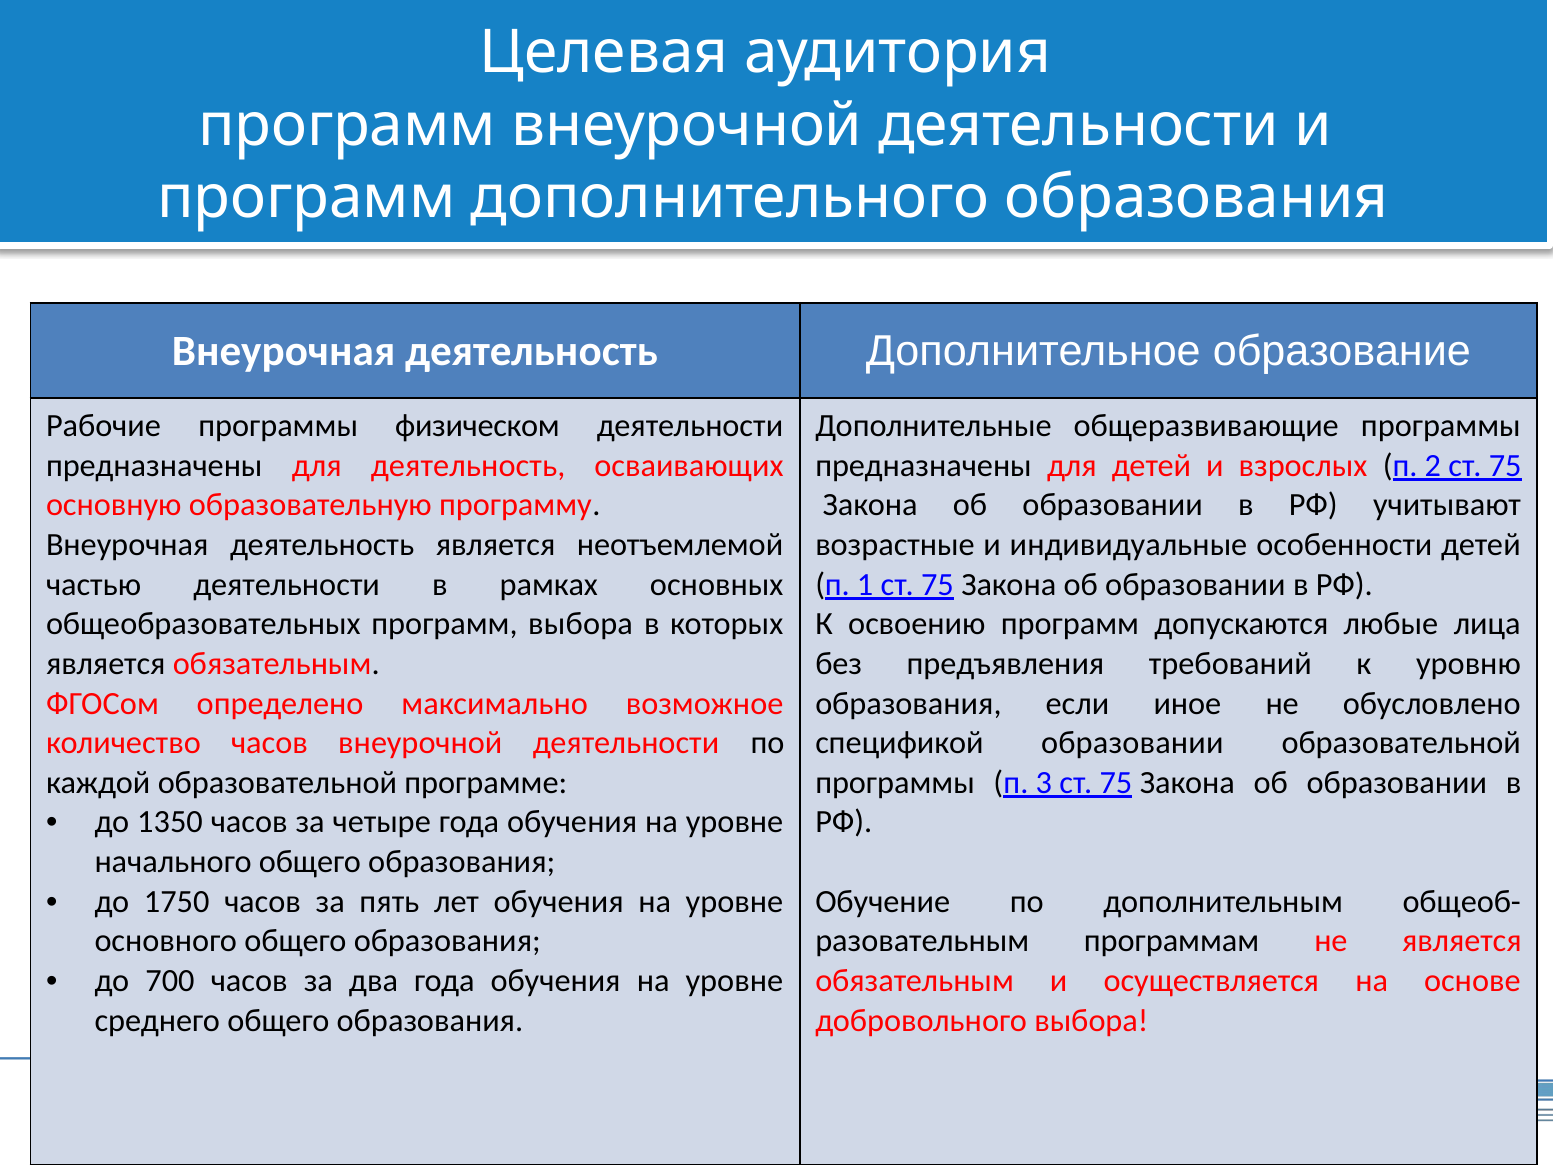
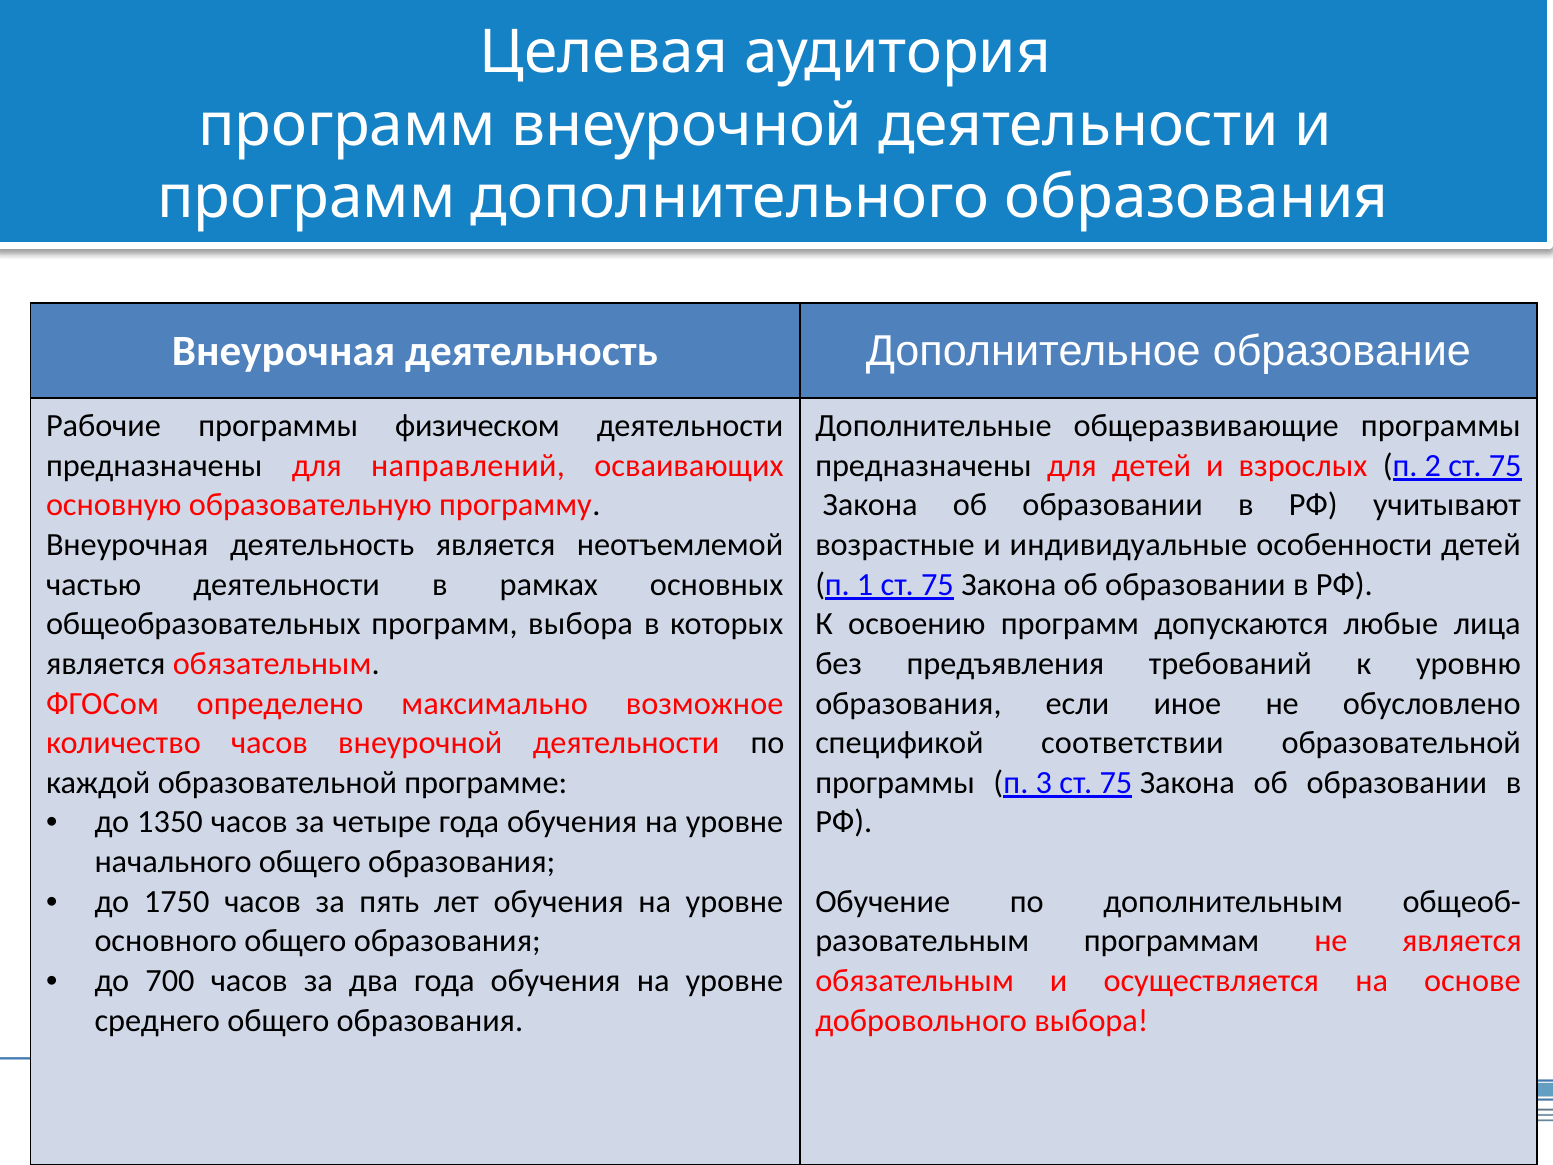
для деятельность: деятельность -> направлений
спецификой образовании: образовании -> соответствии
